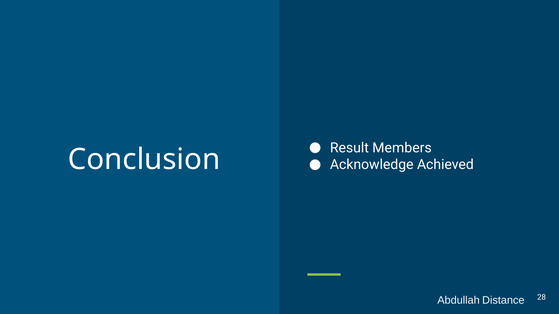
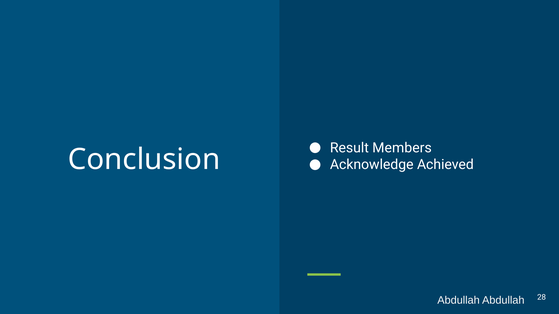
Abdullah Distance: Distance -> Abdullah
